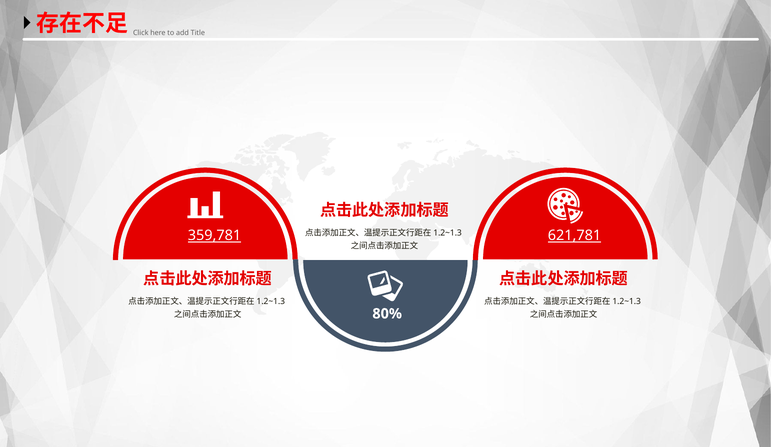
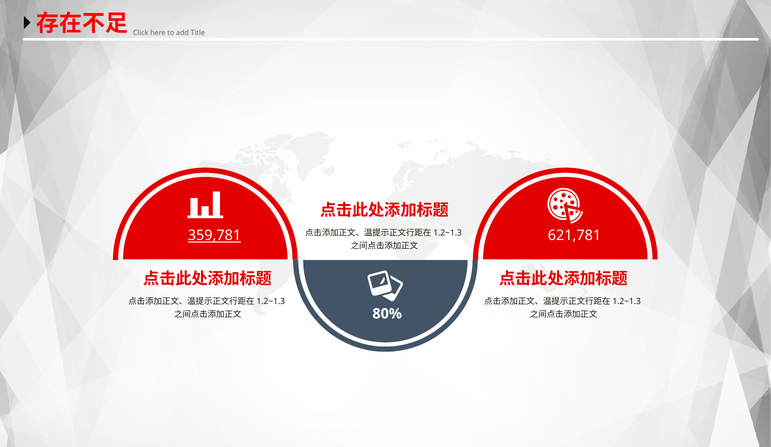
621,781 underline: present -> none
